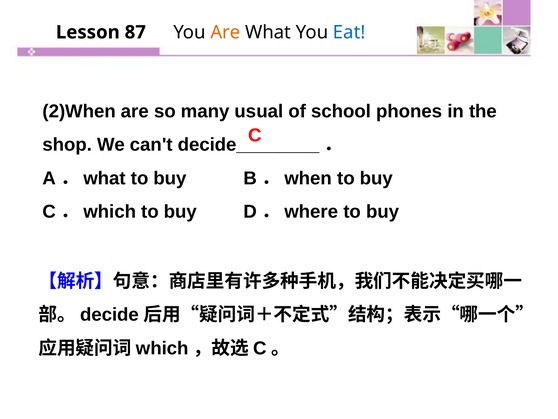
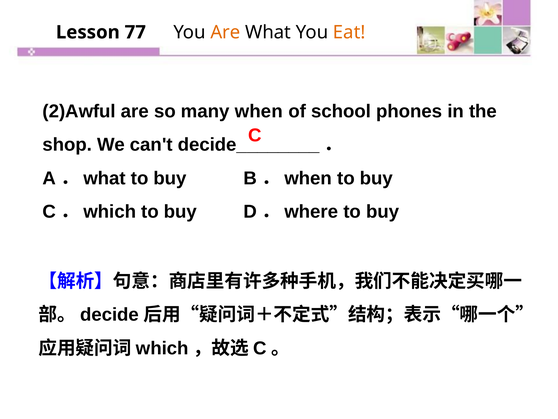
87: 87 -> 77
Eat colour: blue -> orange
2)When: 2)When -> 2)Awful
usual: usual -> when
